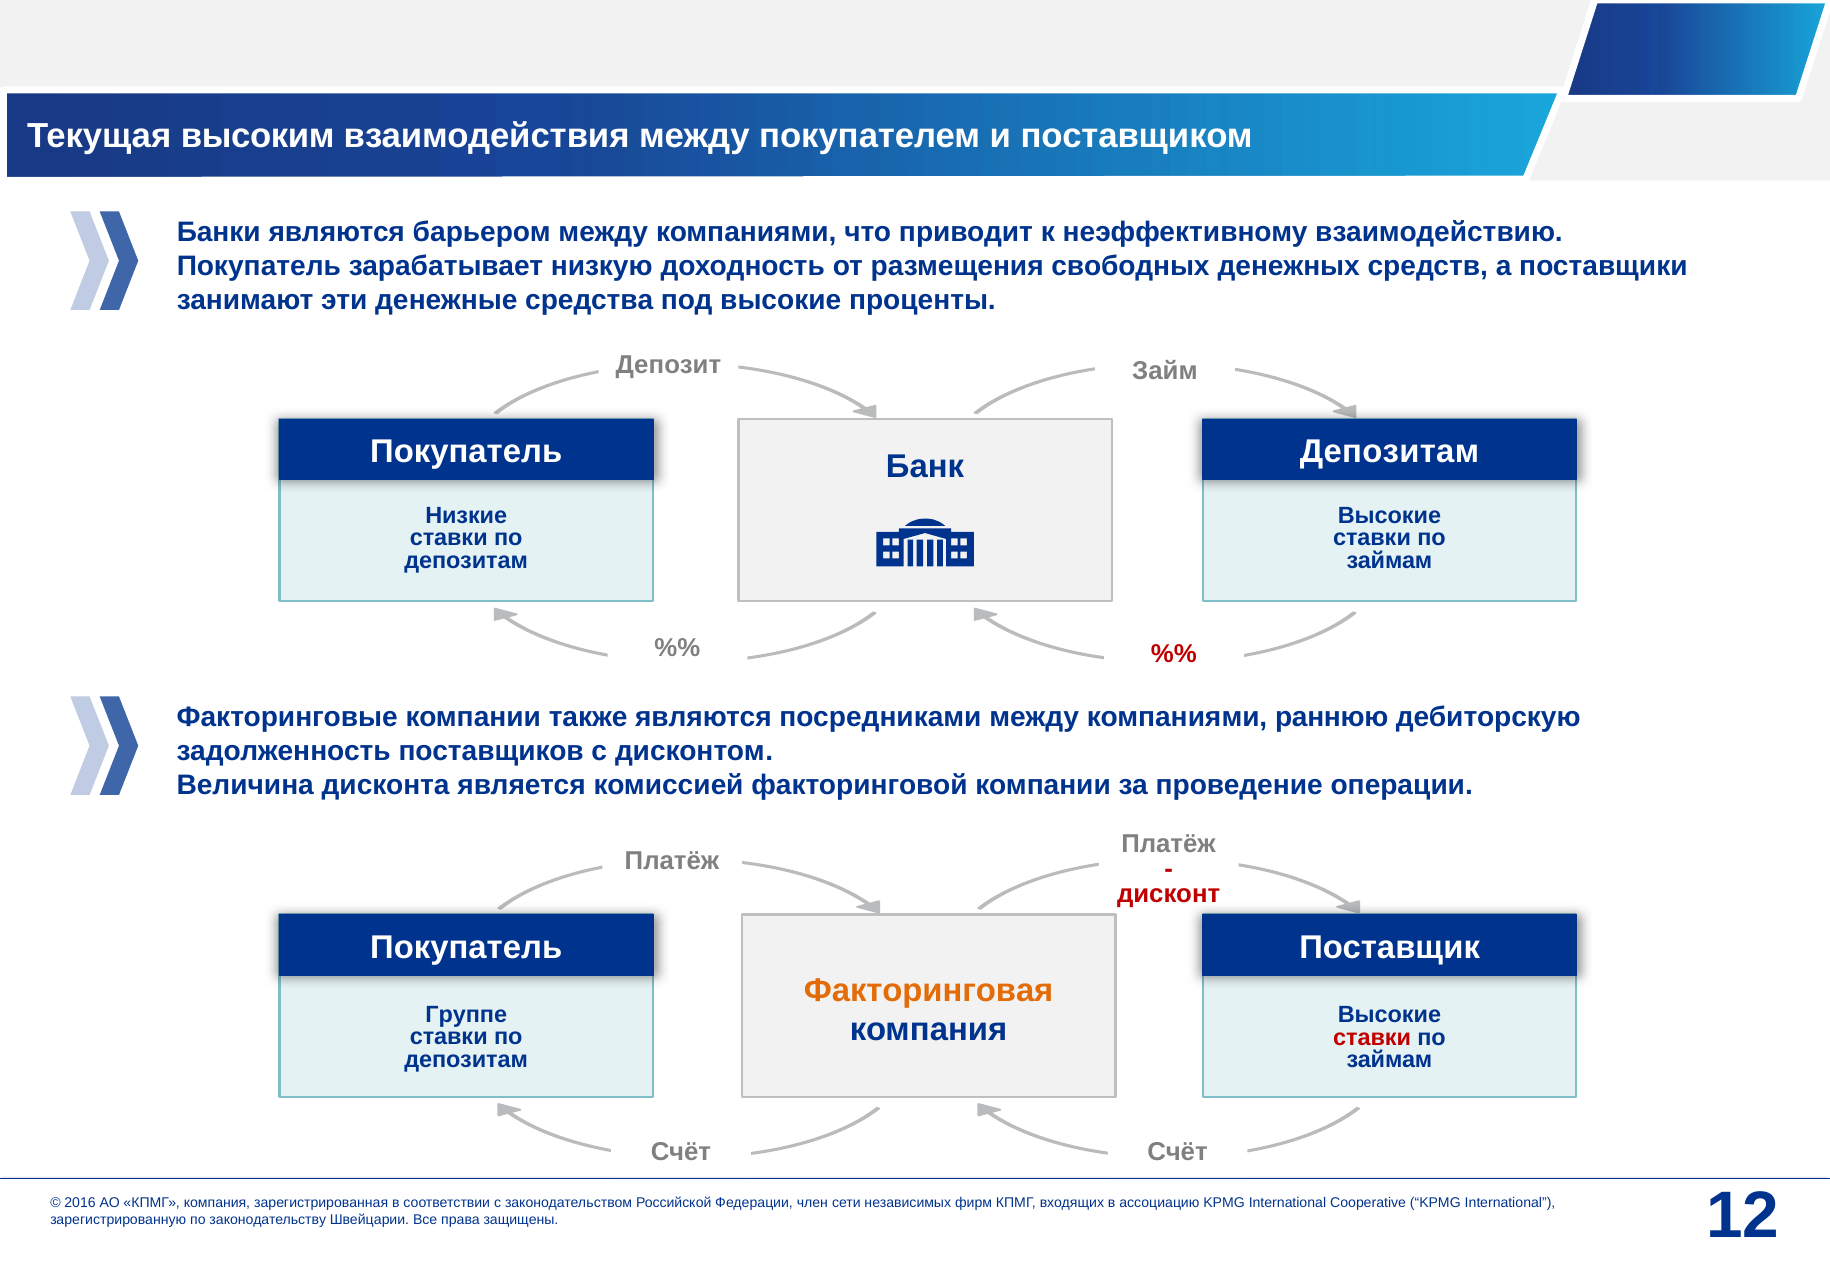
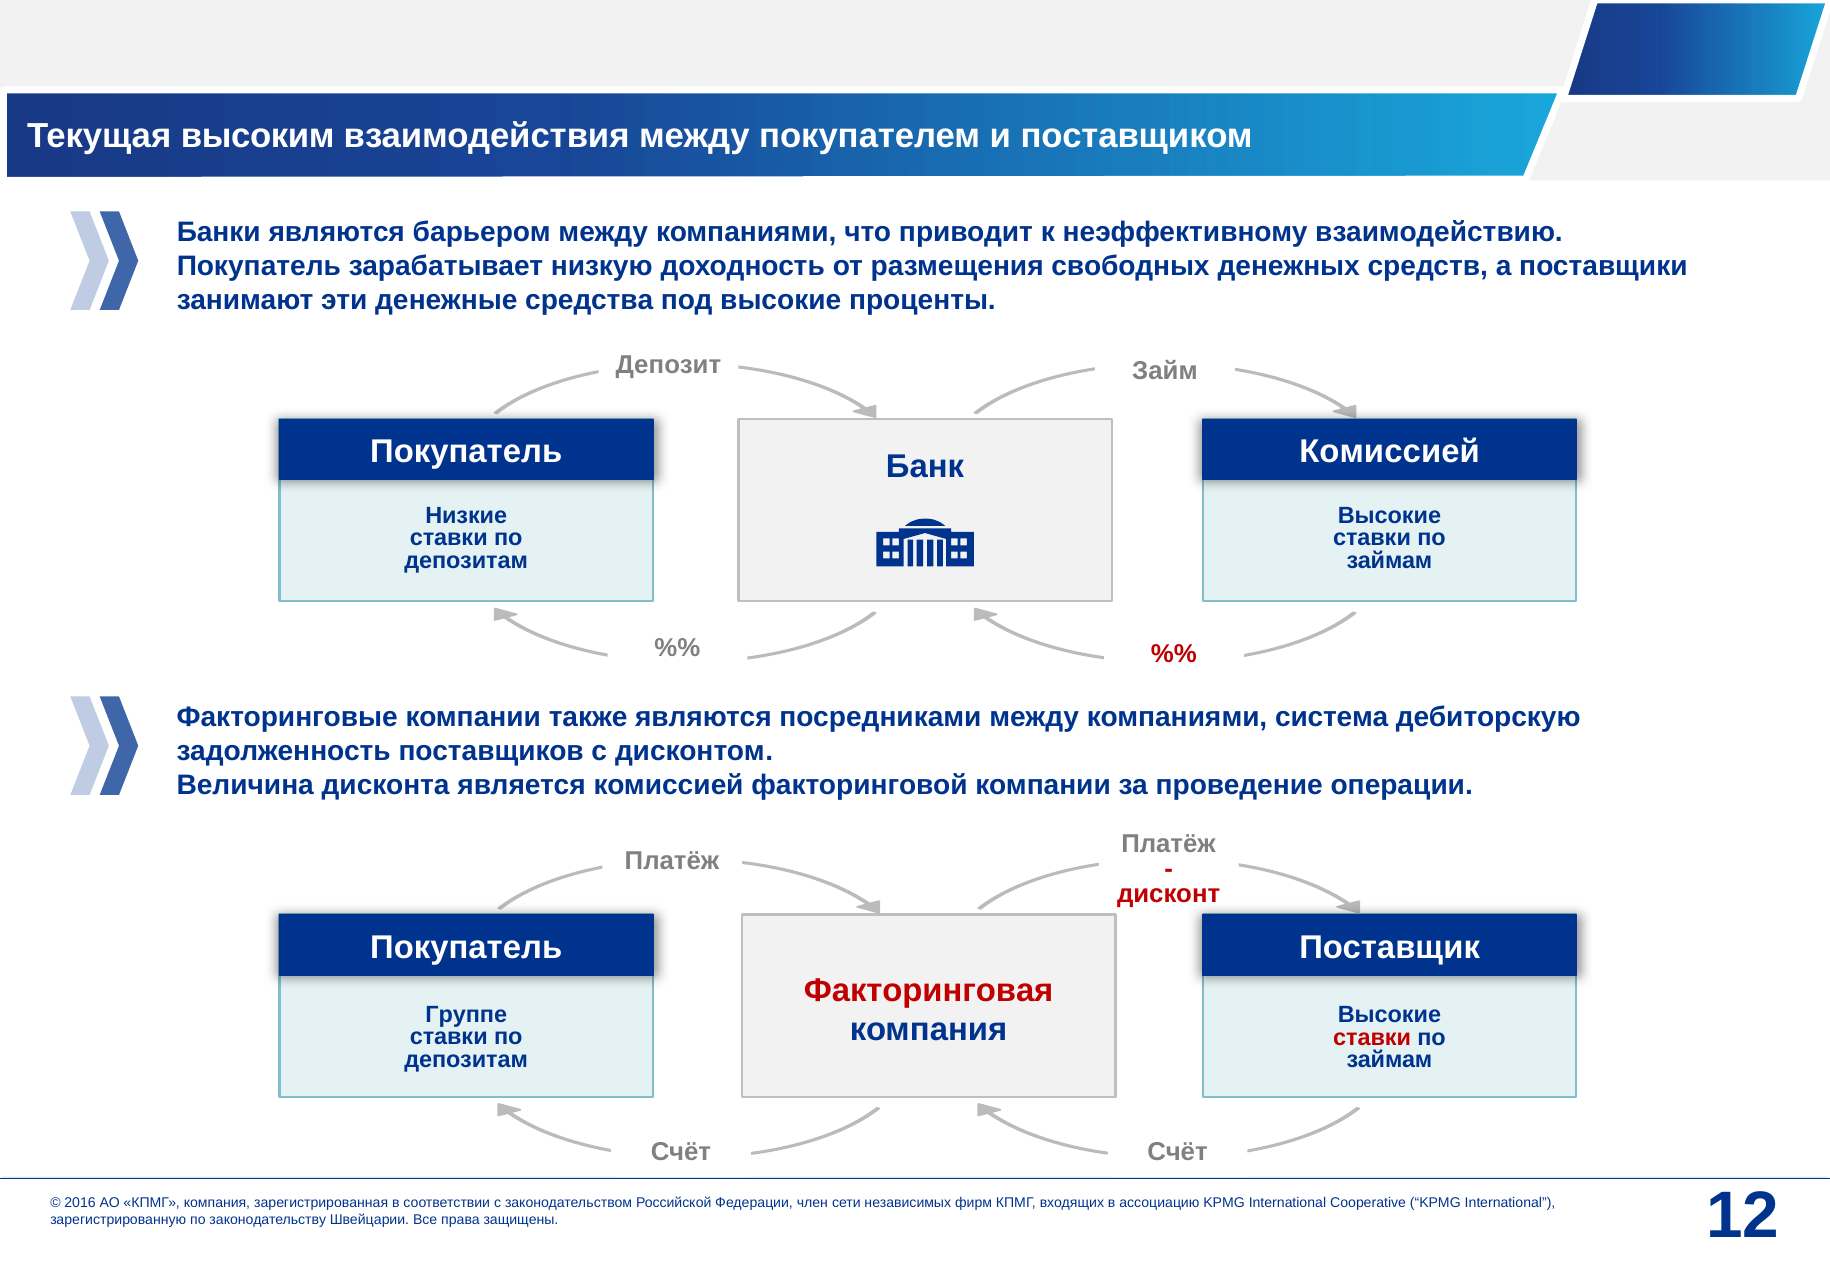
Покупатель Депозитам: Депозитам -> Комиссией
раннюю: раннюю -> система
Факторинговая colour: orange -> red
